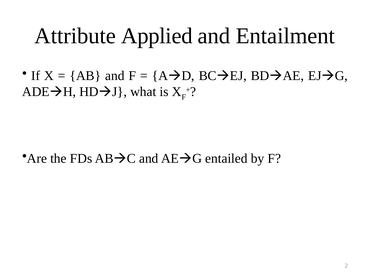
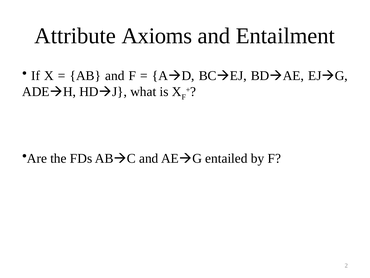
Applied: Applied -> Axioms
